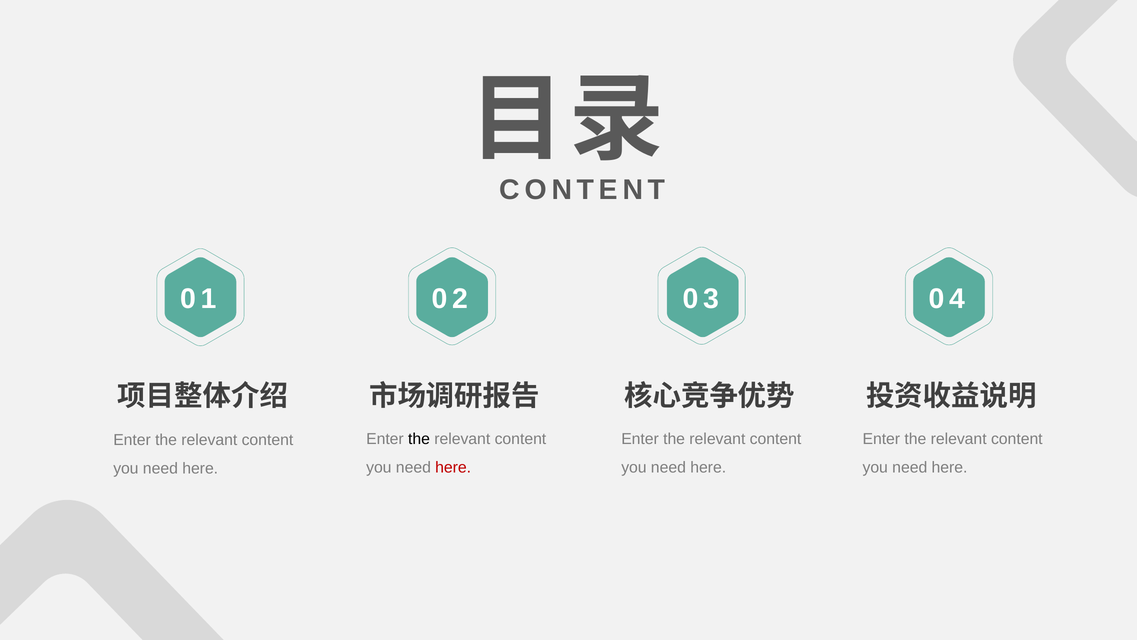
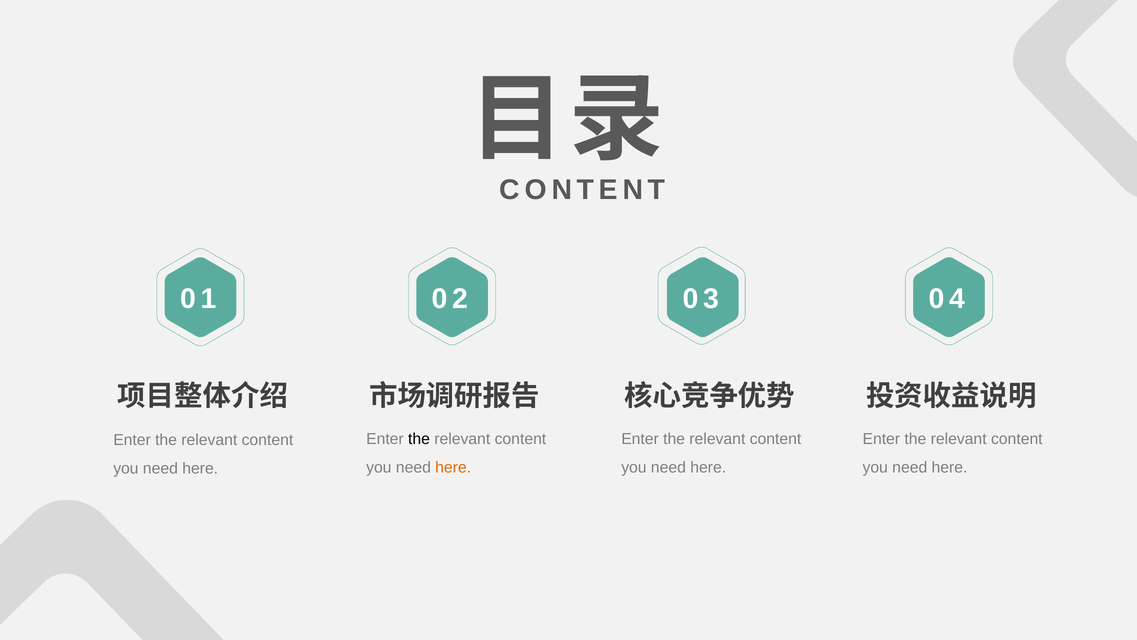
here at (453, 467) colour: red -> orange
